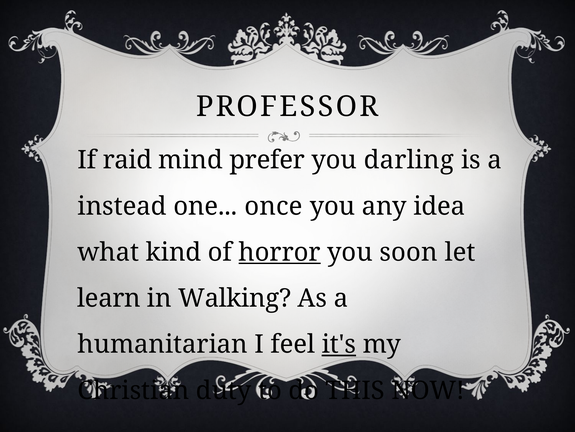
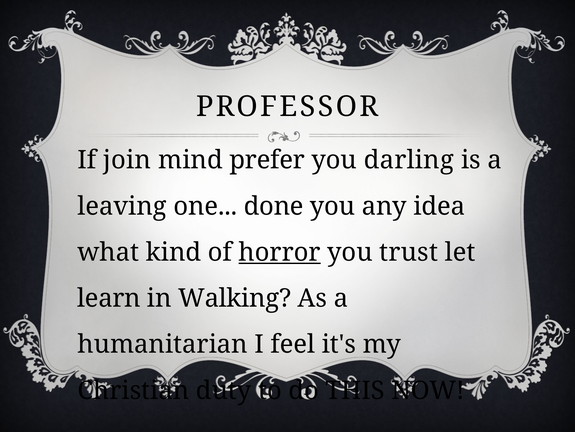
raid: raid -> join
instead: instead -> leaving
once: once -> done
soon: soon -> trust
it's underline: present -> none
